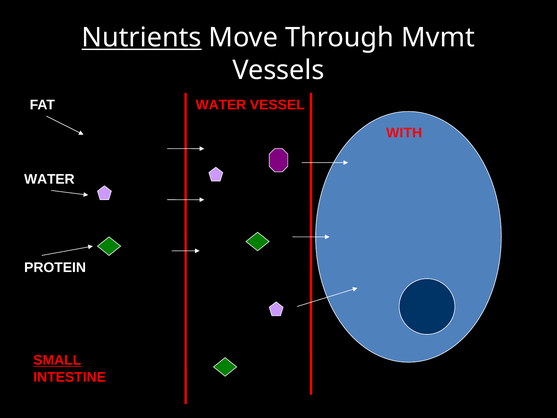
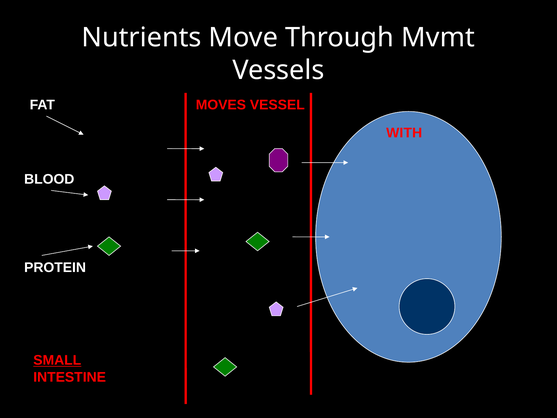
Nutrients underline: present -> none
WATER at (221, 105): WATER -> MOVES
WATER at (49, 179): WATER -> BLOOD
